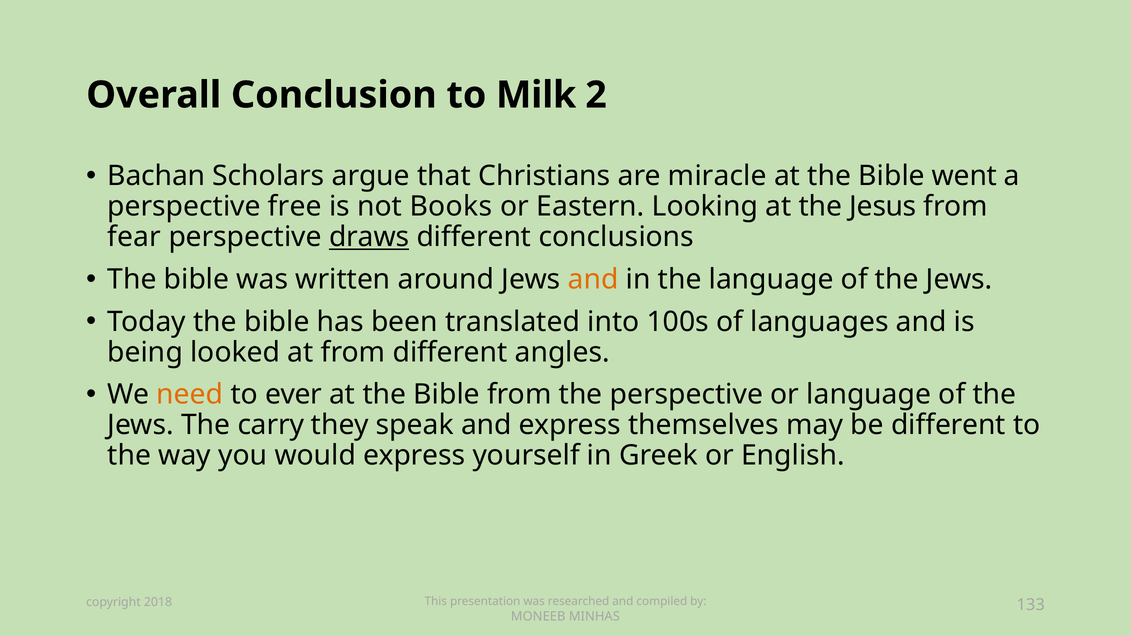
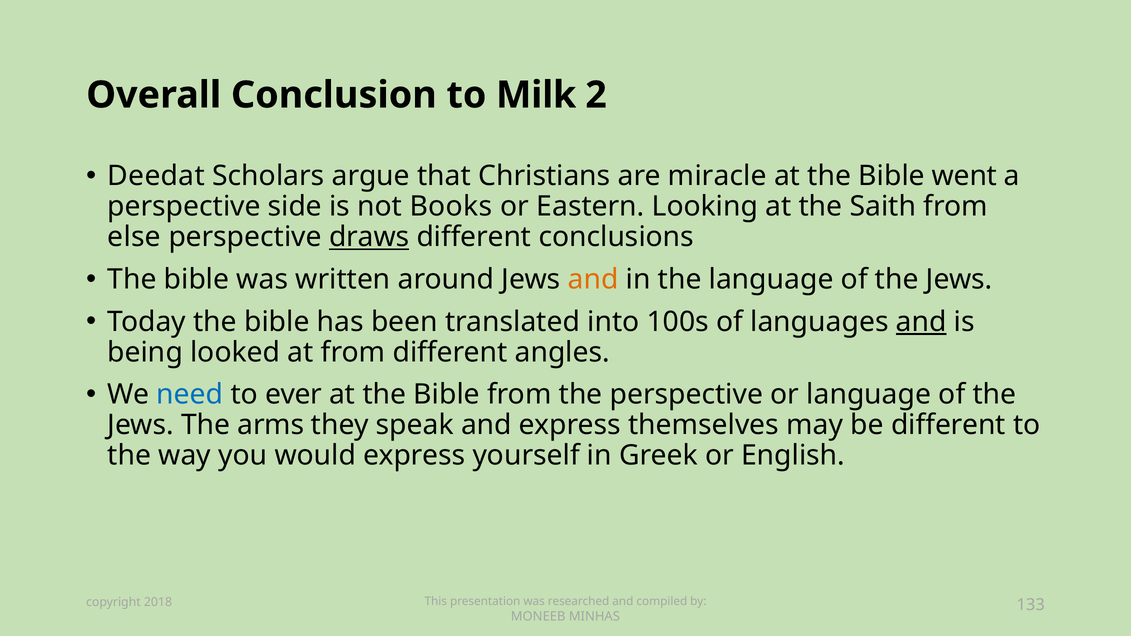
Bachan: Bachan -> Deedat
free: free -> side
Jesus: Jesus -> Saith
fear: fear -> else
and at (921, 322) underline: none -> present
need colour: orange -> blue
carry: carry -> arms
